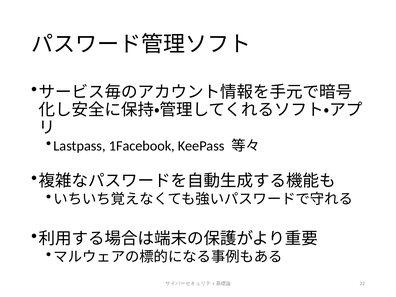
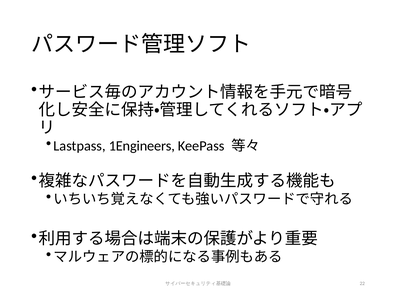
1Facebook: 1Facebook -> 1Engineers
